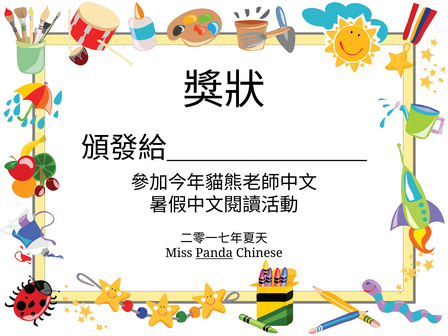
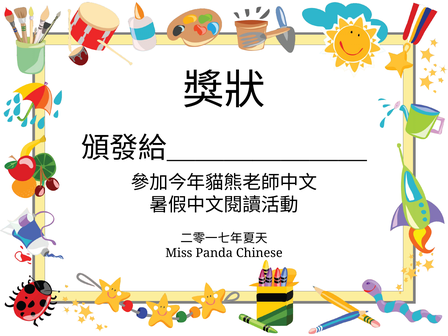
Panda underline: present -> none
